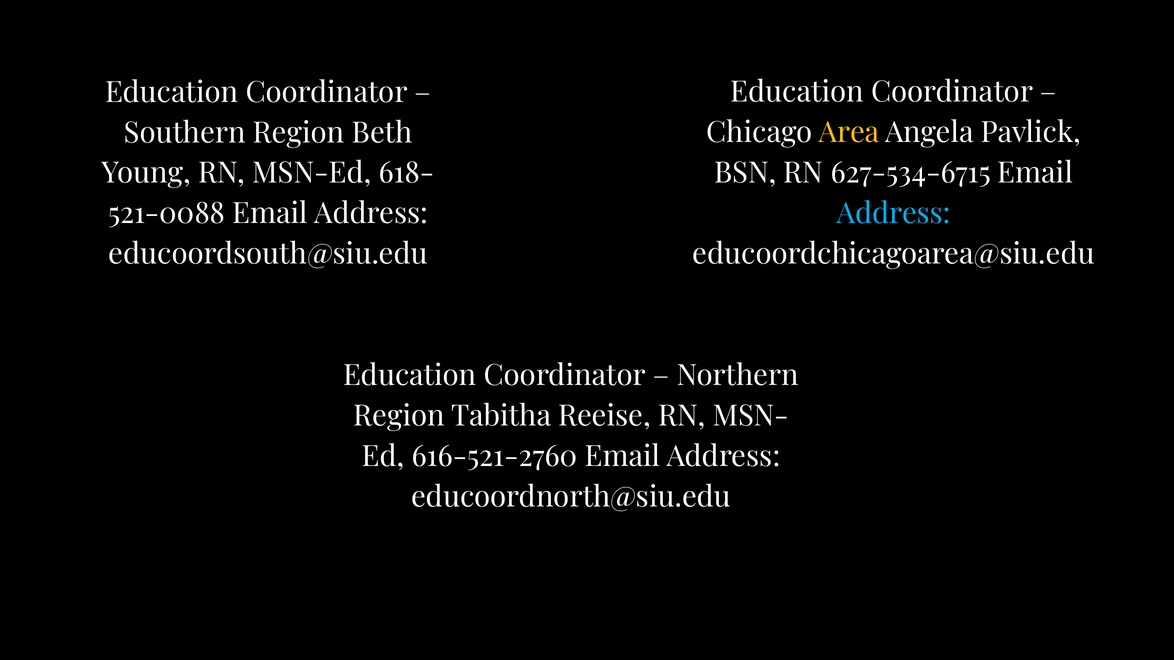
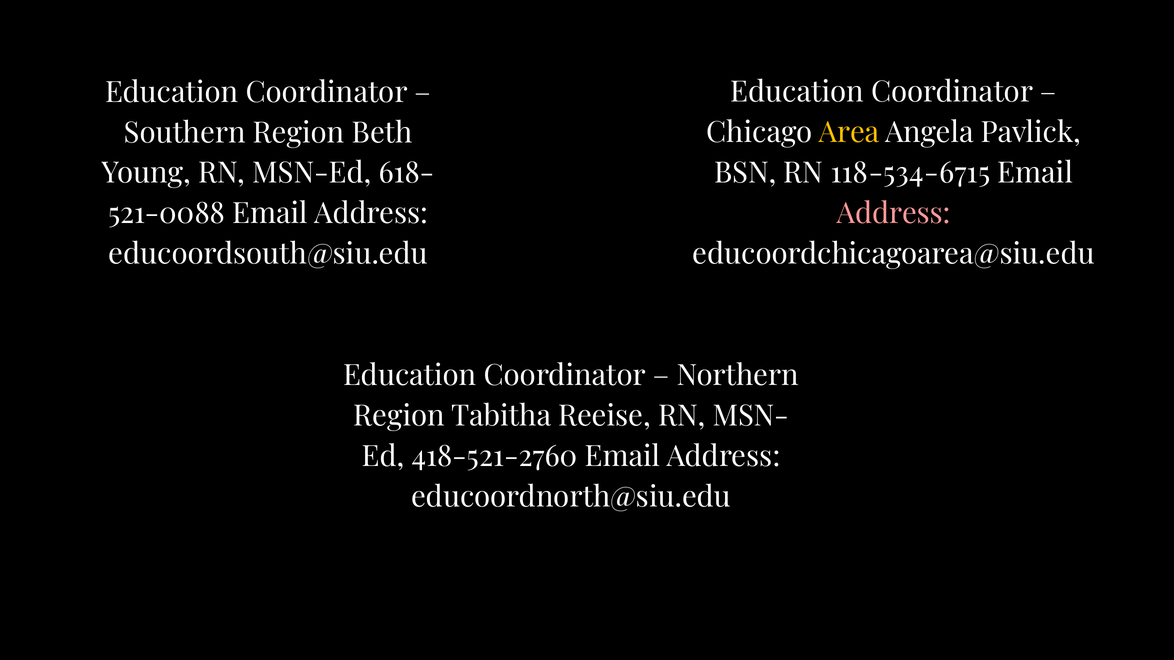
627-534-6715: 627-534-6715 -> 118-534-6715
Address at (894, 214) colour: light blue -> pink
616-521-2760: 616-521-2760 -> 418-521-2760
